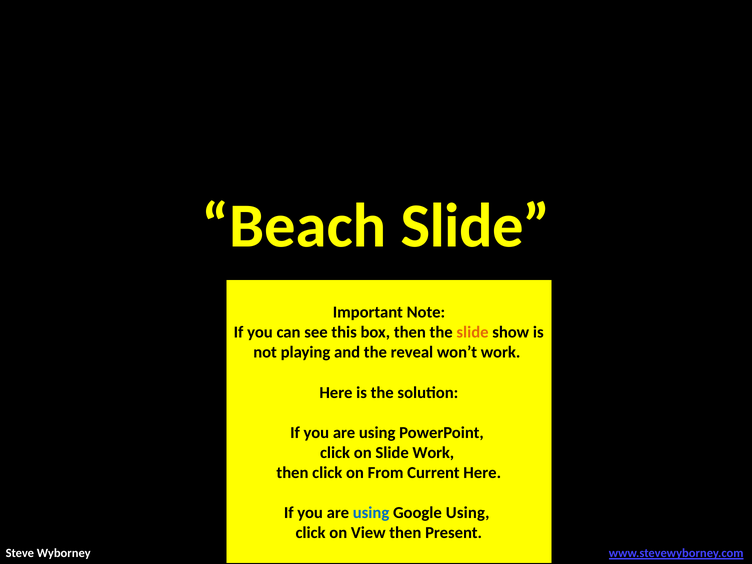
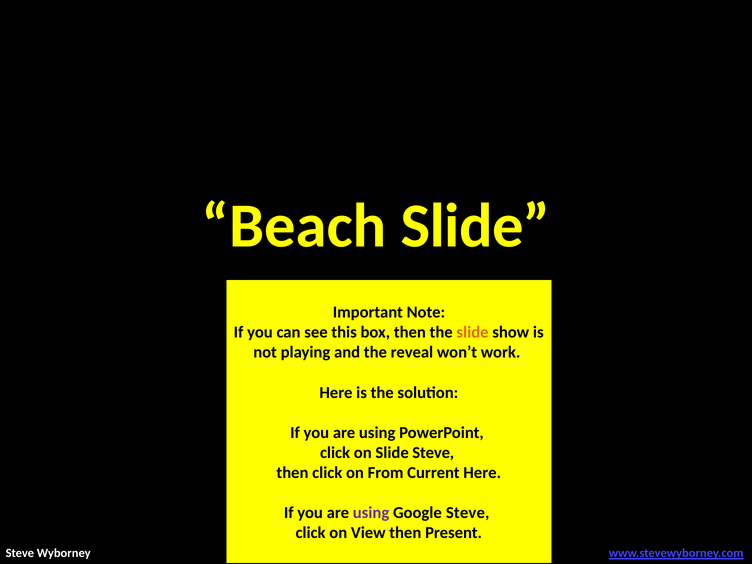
Slide Work: Work -> Steve
using at (371, 513) colour: blue -> purple
Google Using: Using -> Steve
